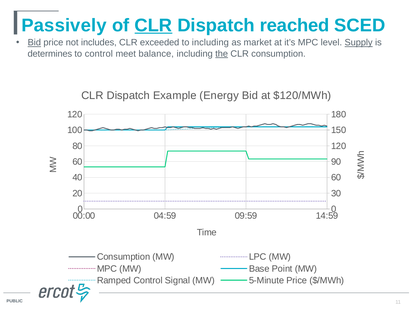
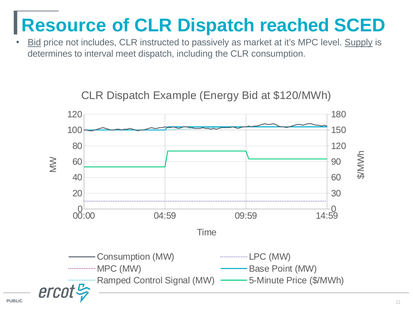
Passively: Passively -> Resource
CLR at (153, 25) underline: present -> none
exceeded: exceeded -> instructed
to including: including -> passively
to control: control -> interval
meet balance: balance -> dispatch
the underline: present -> none
